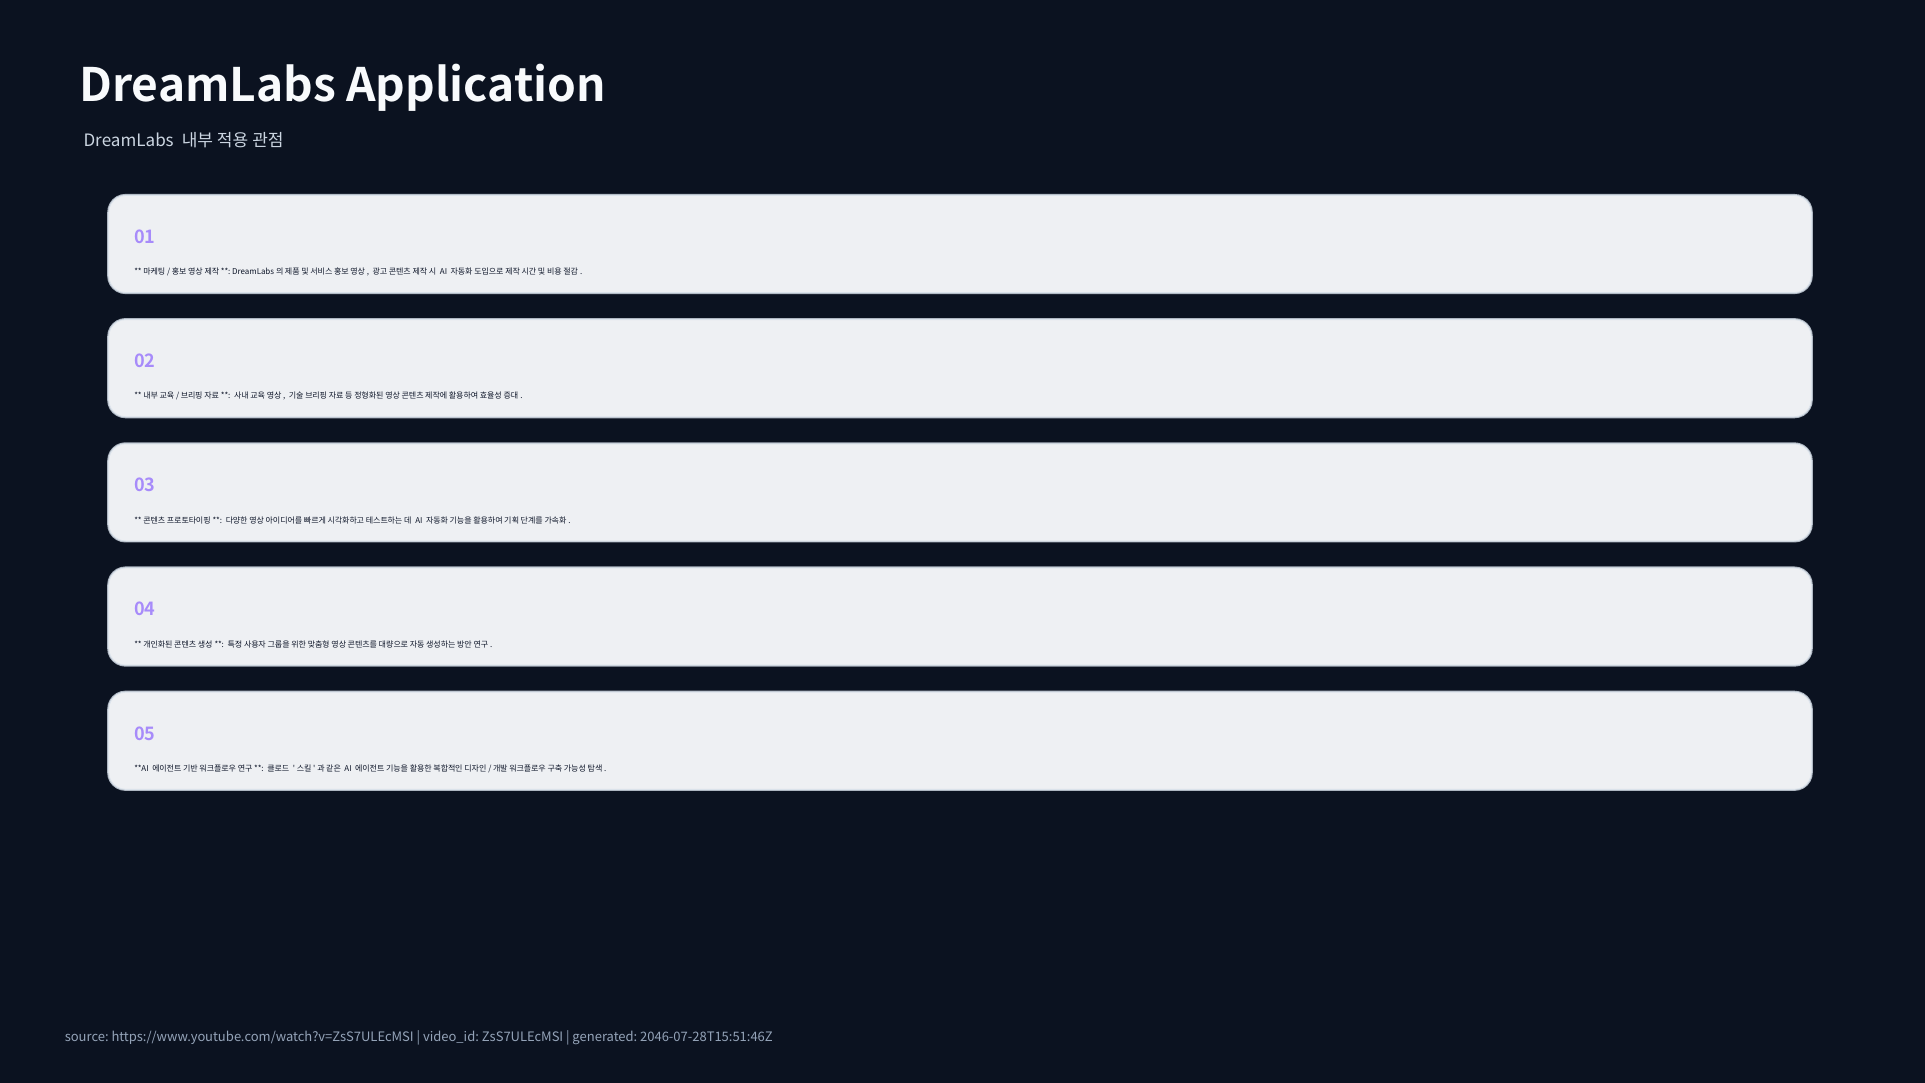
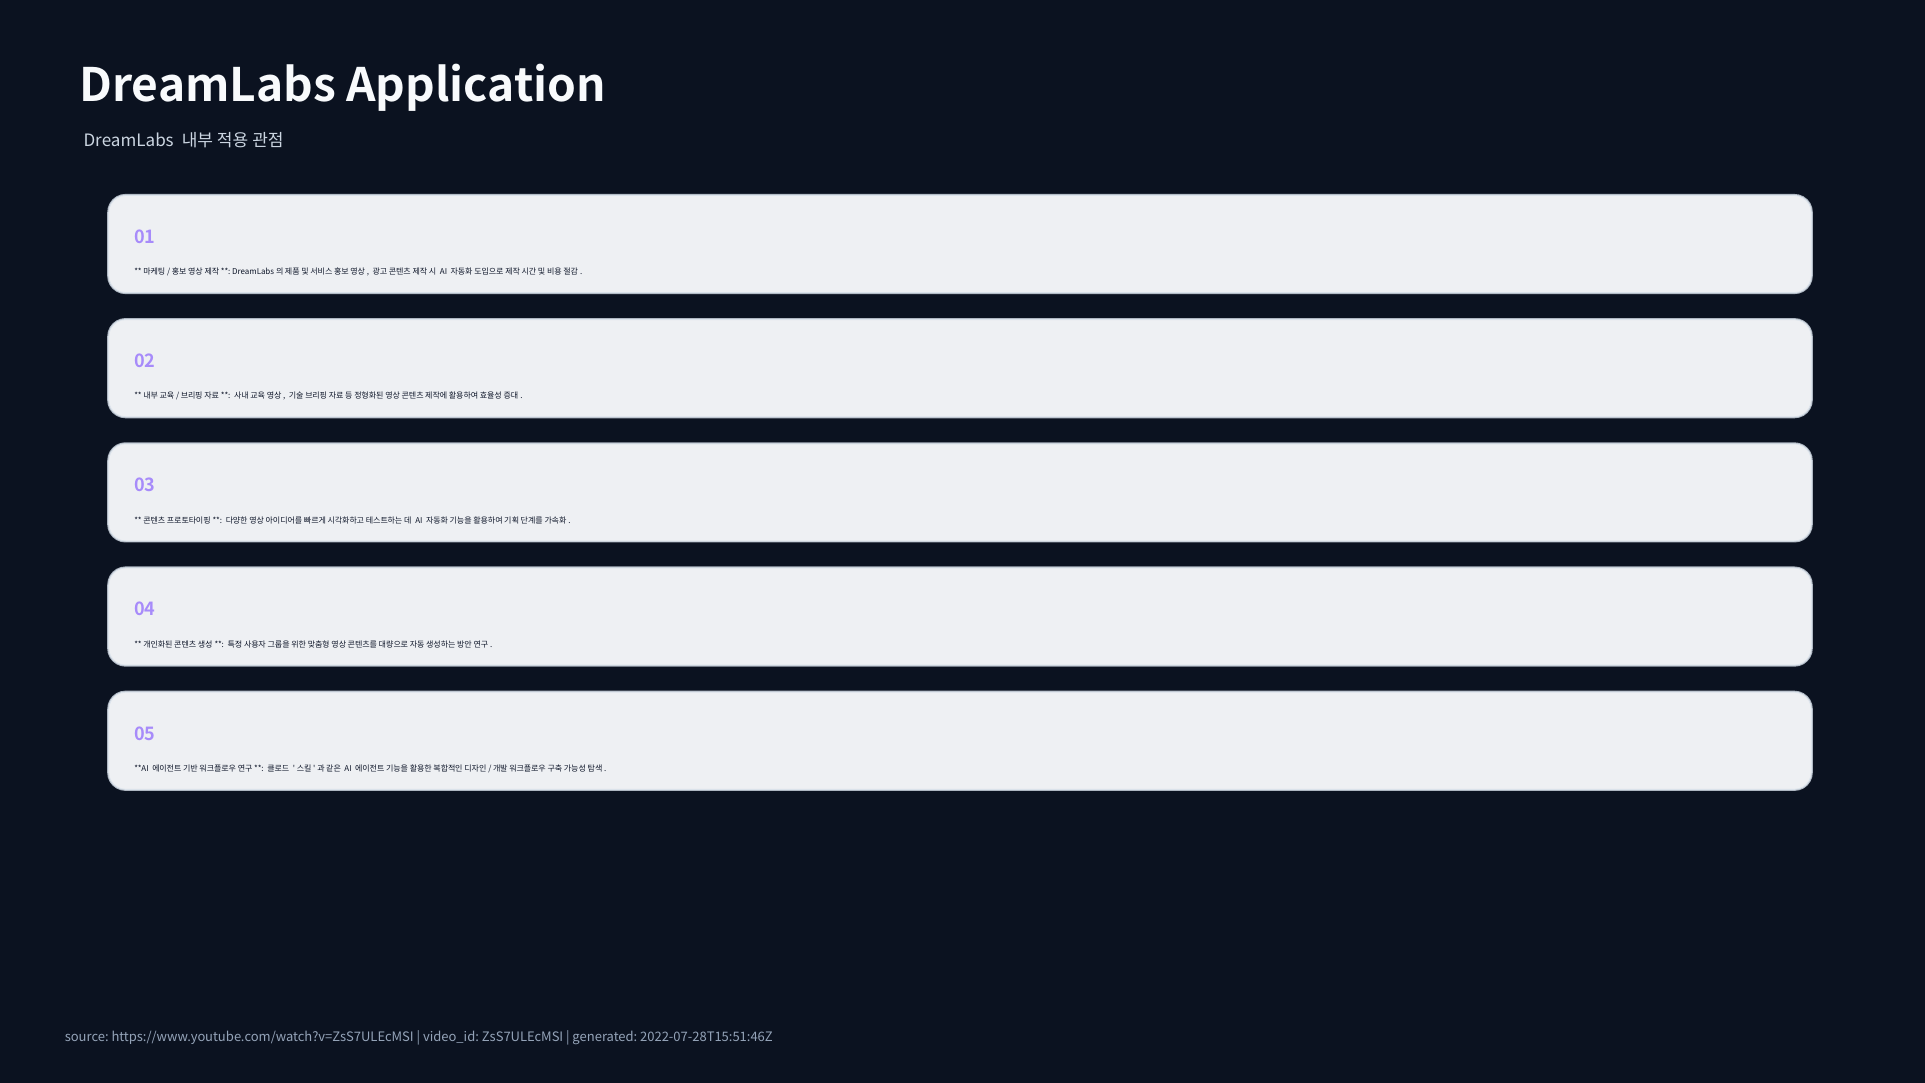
2046-07-28T15:51:46Z: 2046-07-28T15:51:46Z -> 2022-07-28T15:51:46Z
